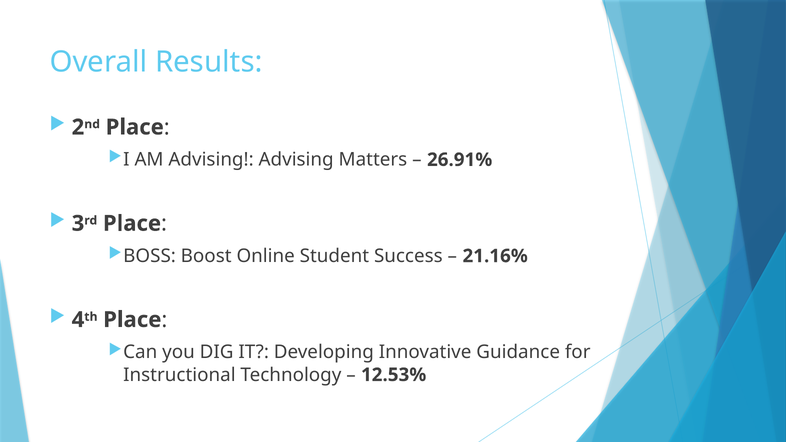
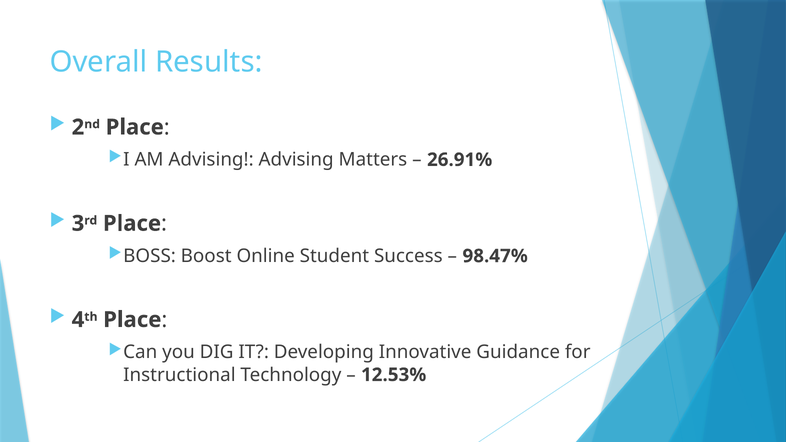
21.16%: 21.16% -> 98.47%
